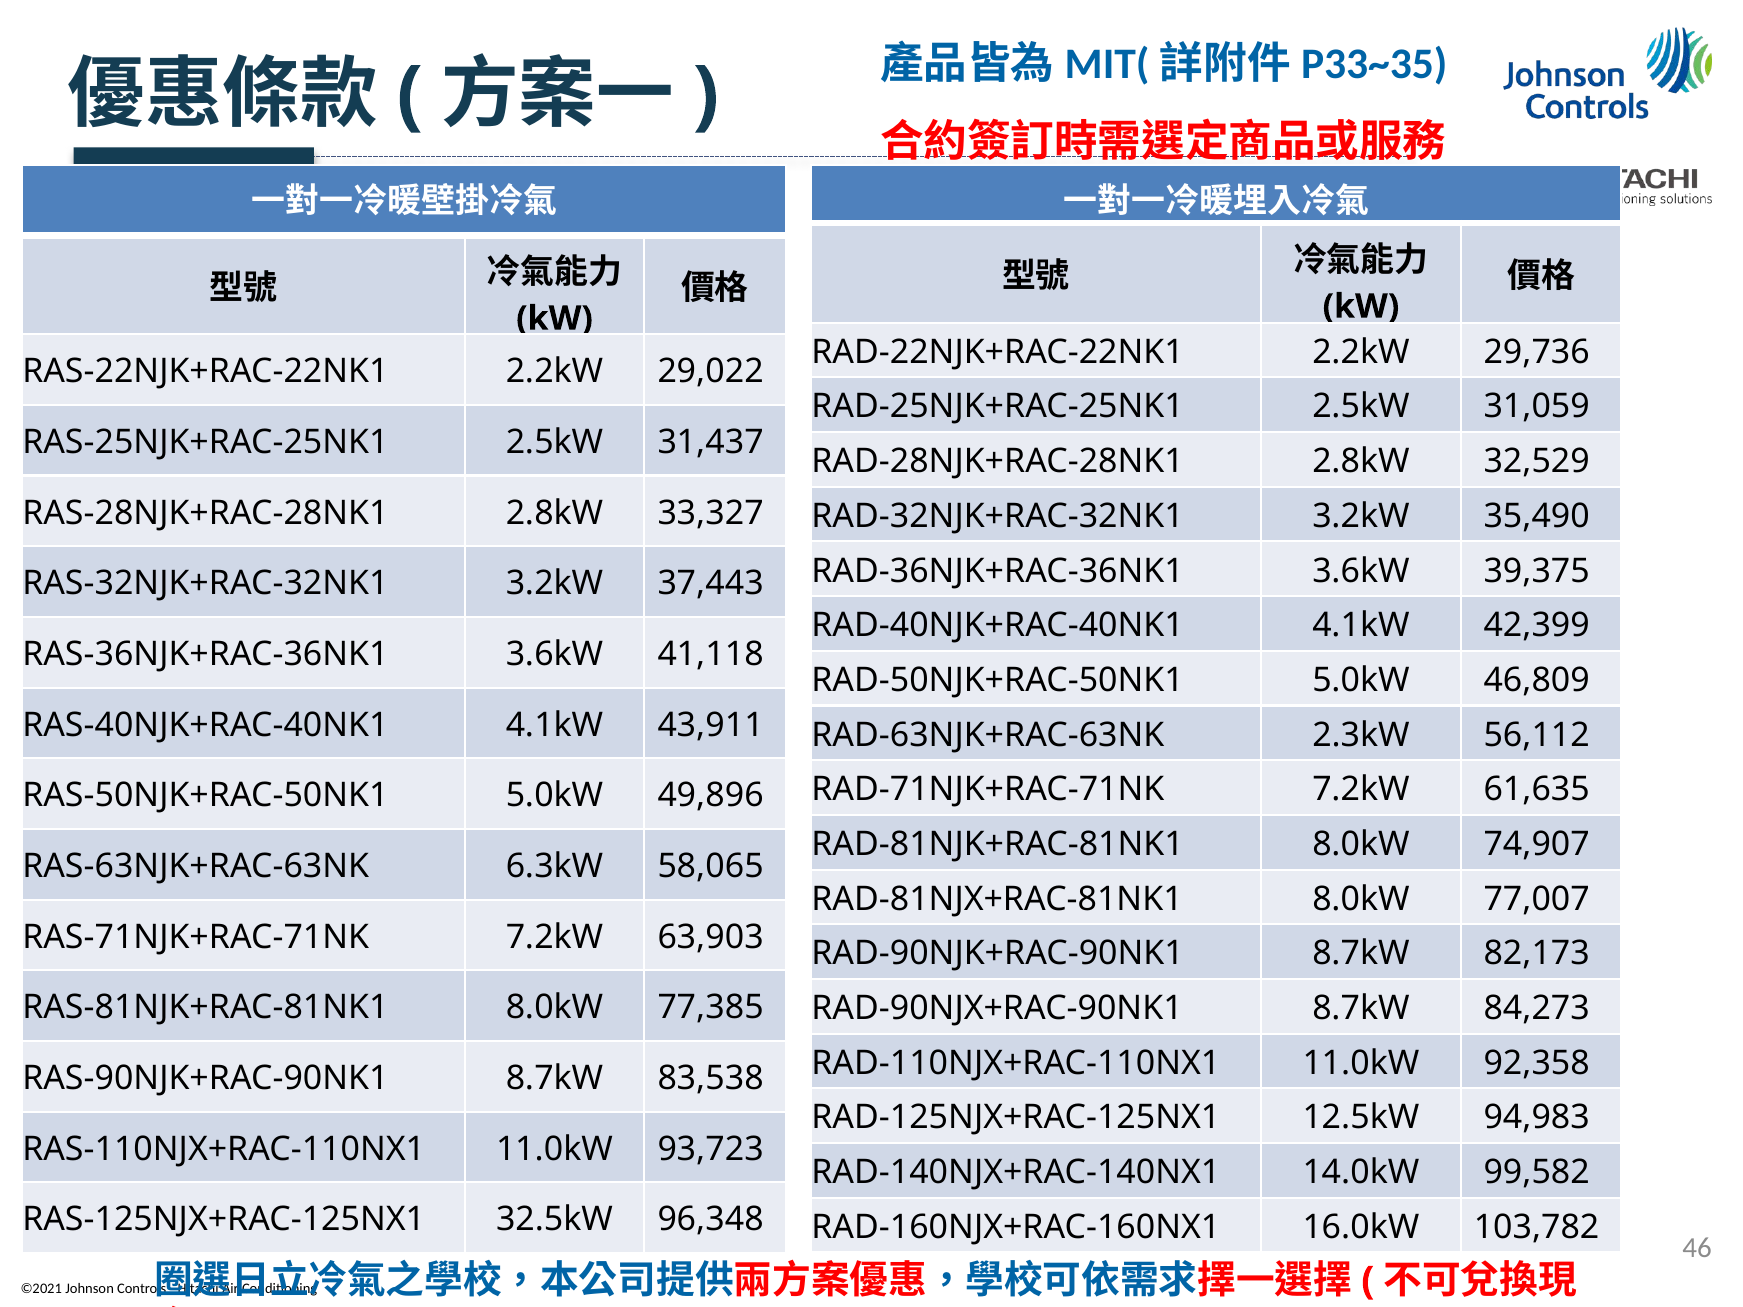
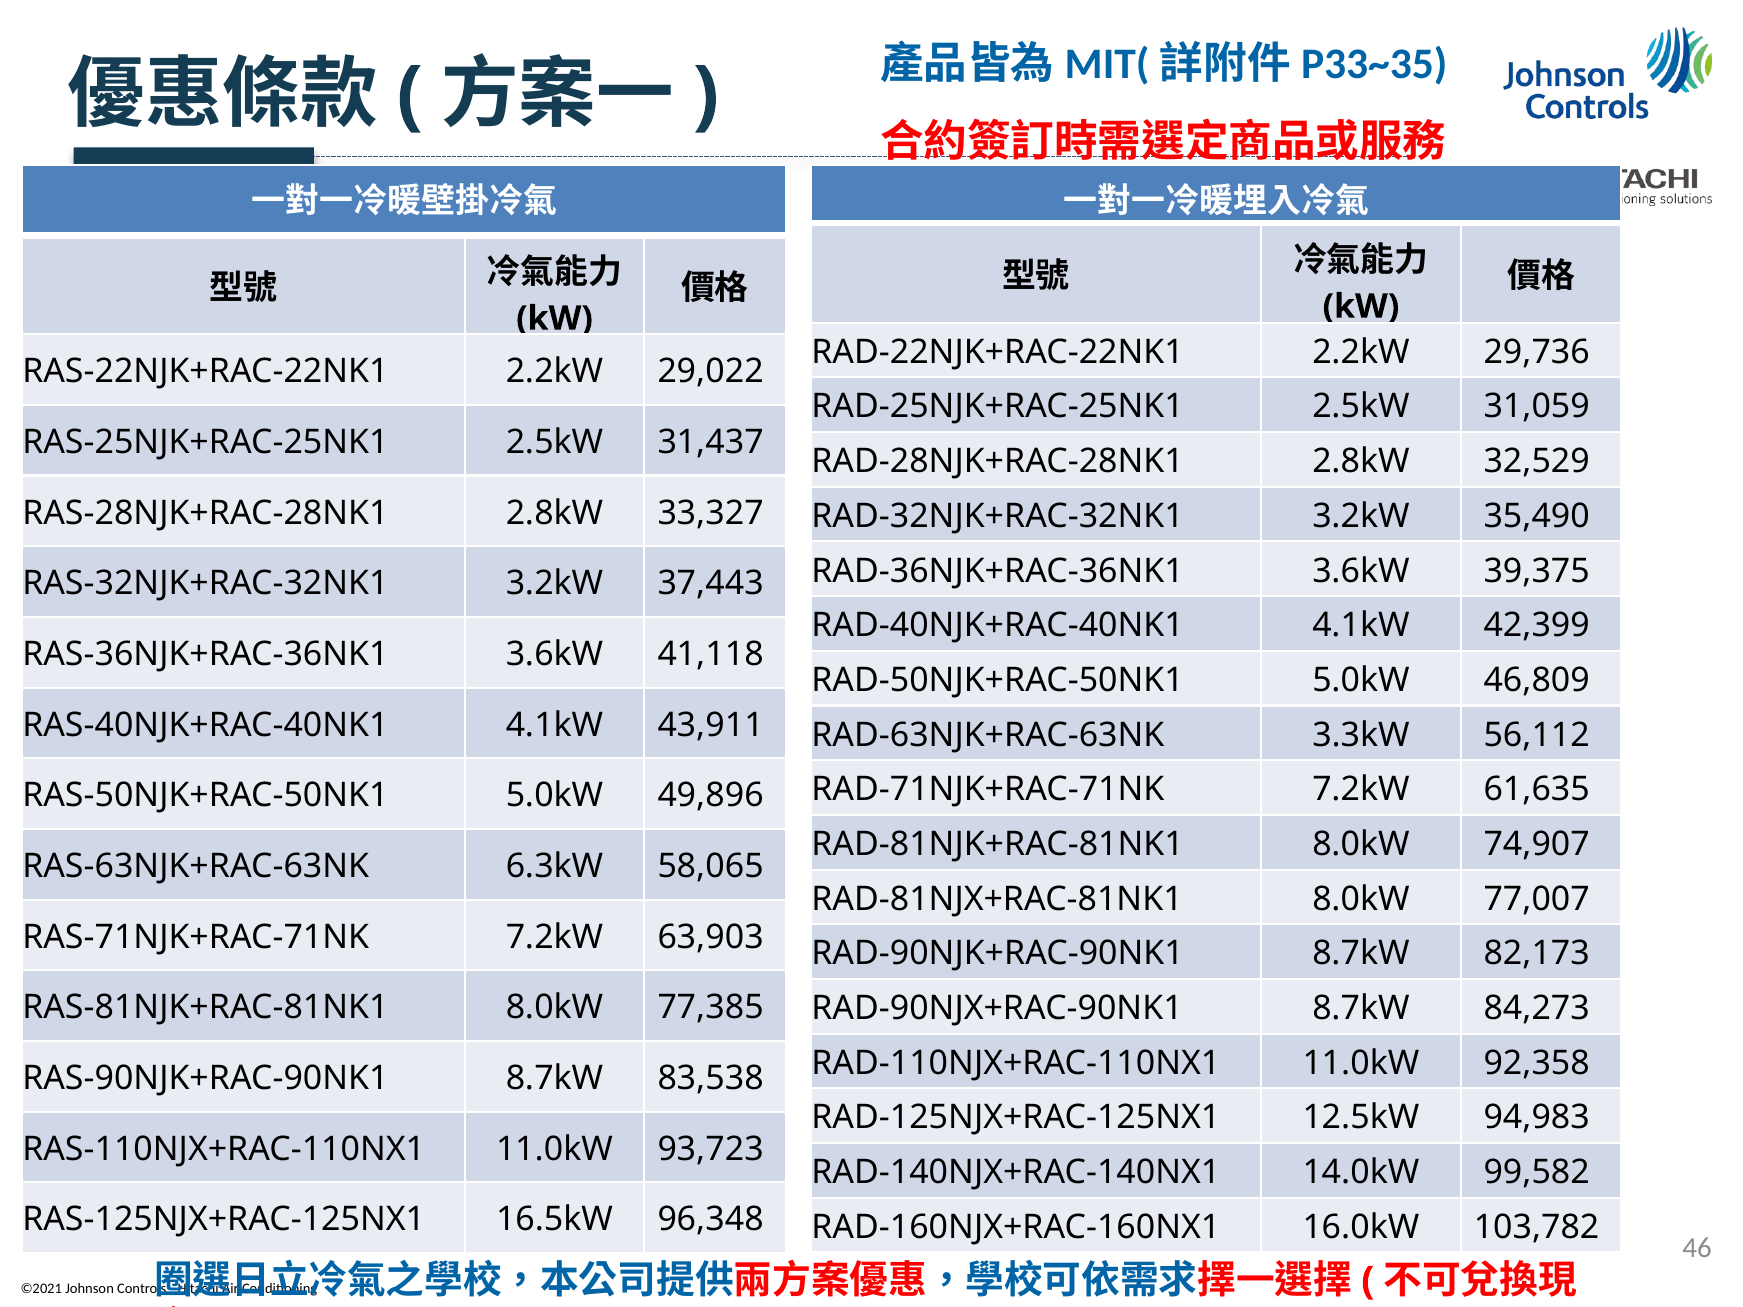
2.3kW: 2.3kW -> 3.3kW
32.5kW: 32.5kW -> 16.5kW
